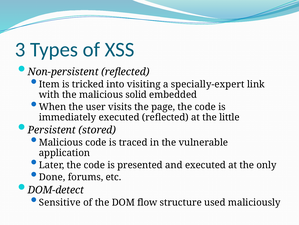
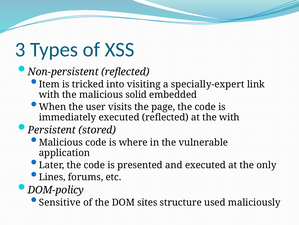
the little: little -> with
traced: traced -> where
Done: Done -> Lines
DOM-detect: DOM-detect -> DOM-policy
flow: flow -> sites
